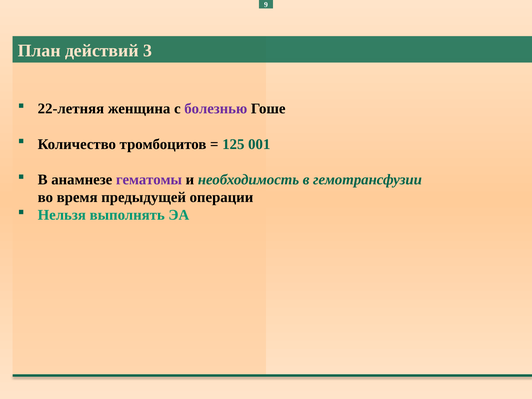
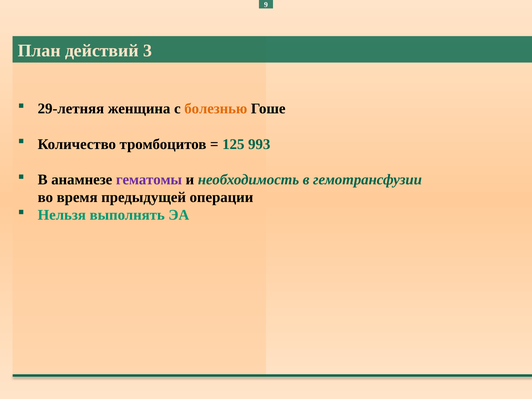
22-летняя: 22-летняя -> 29-летняя
болезнью colour: purple -> orange
001: 001 -> 993
